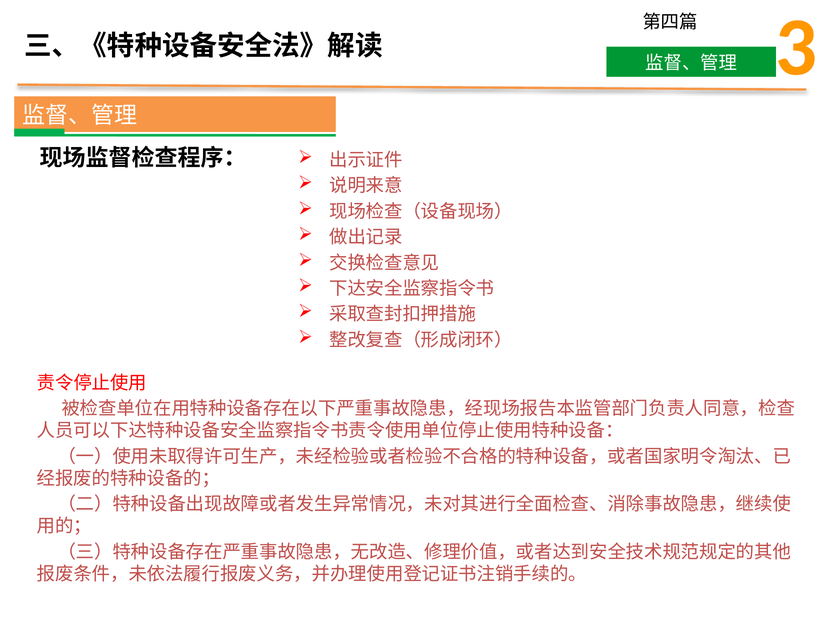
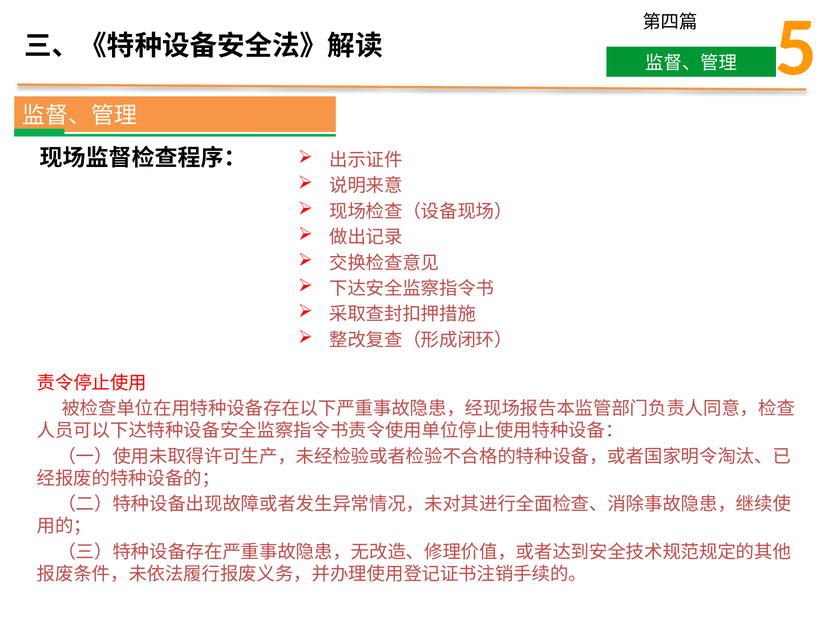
3: 3 -> 5
